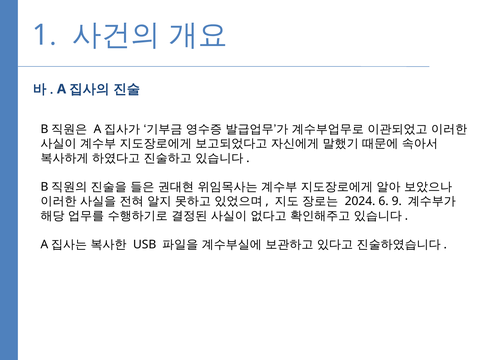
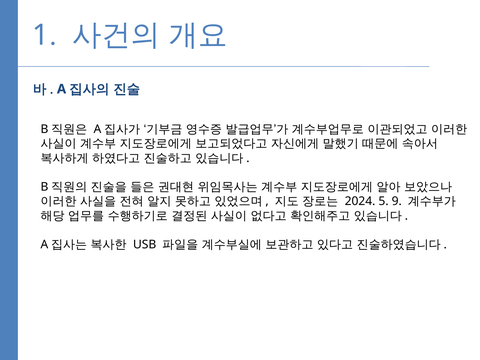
6: 6 -> 5
